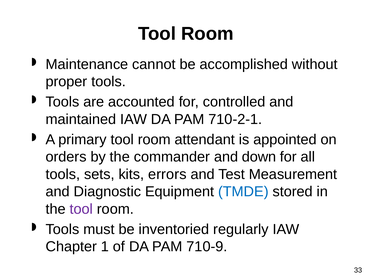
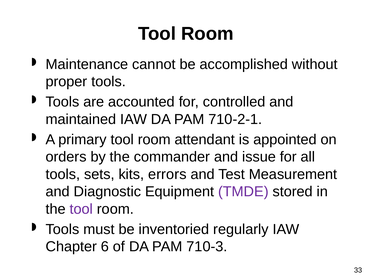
down: down -> issue
TMDE colour: blue -> purple
1: 1 -> 6
710-9: 710-9 -> 710-3
